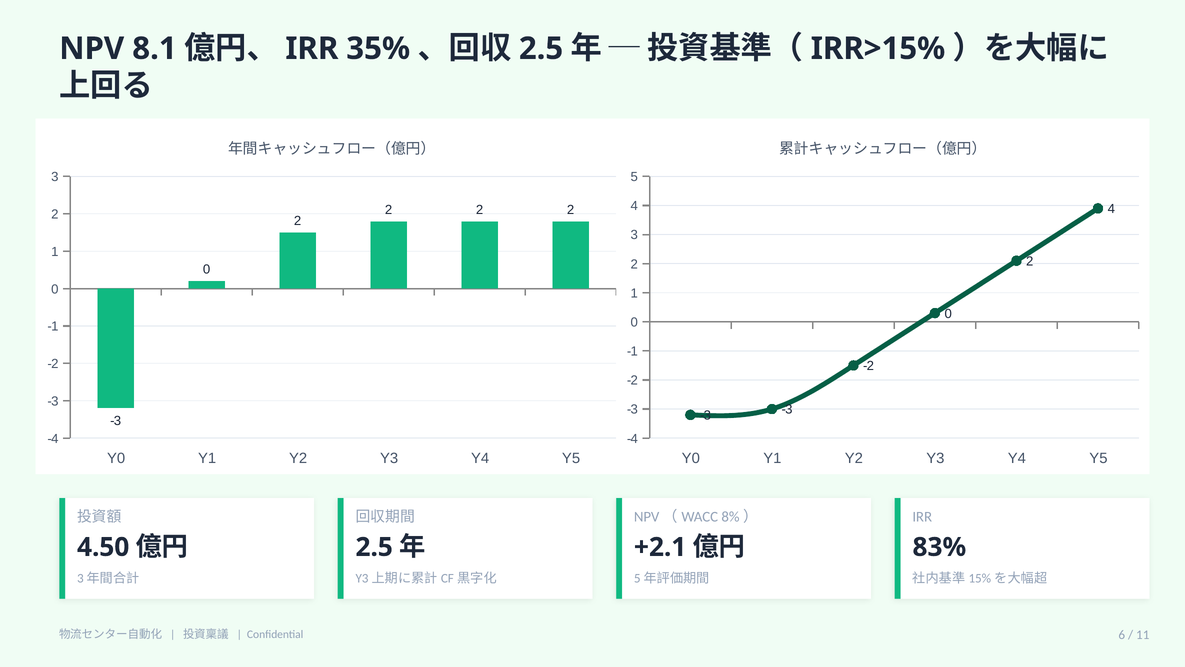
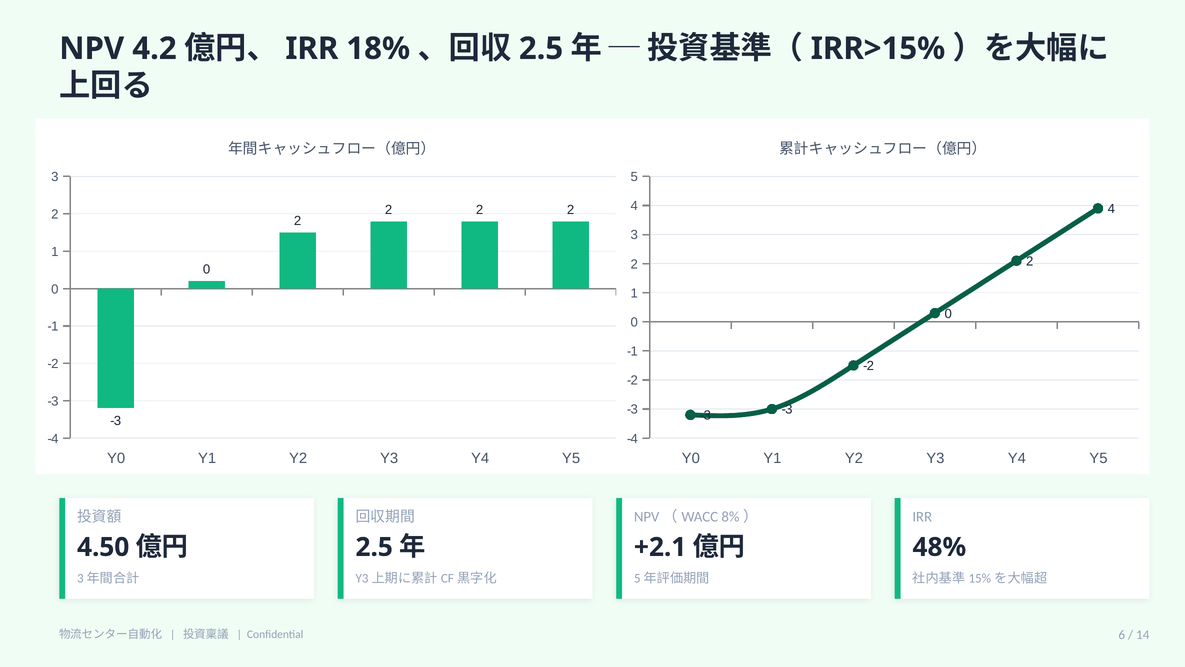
8.1: 8.1 -> 4.2
35%: 35% -> 18%
83%: 83% -> 48%
11: 11 -> 14
